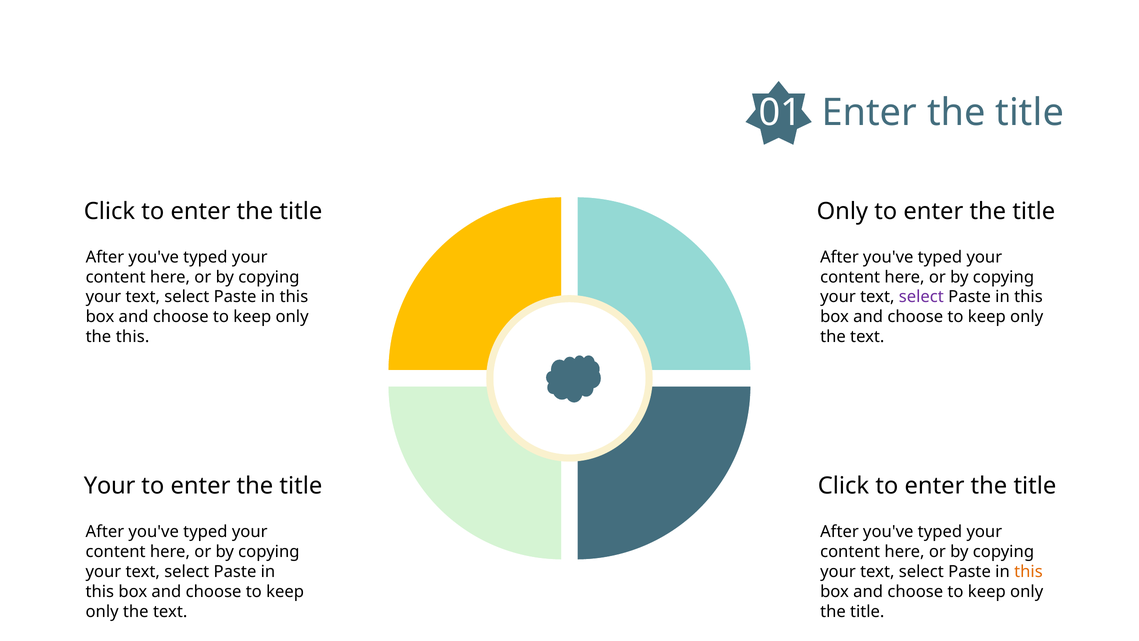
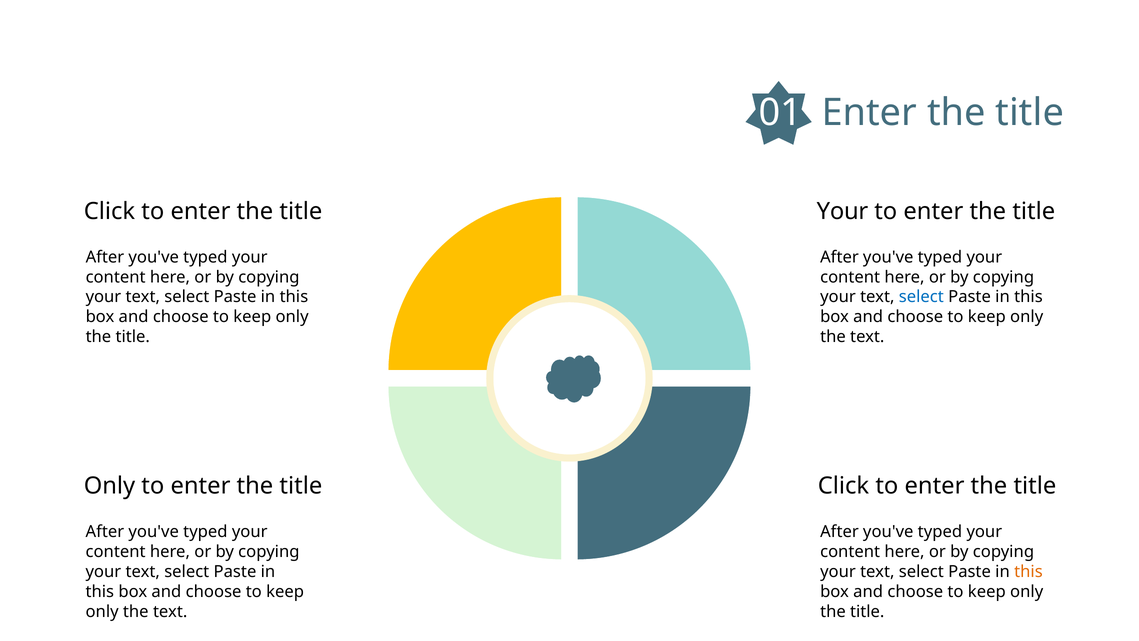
Only at (842, 211): Only -> Your
select at (921, 297) colour: purple -> blue
this at (133, 337): this -> title
Your at (110, 486): Your -> Only
